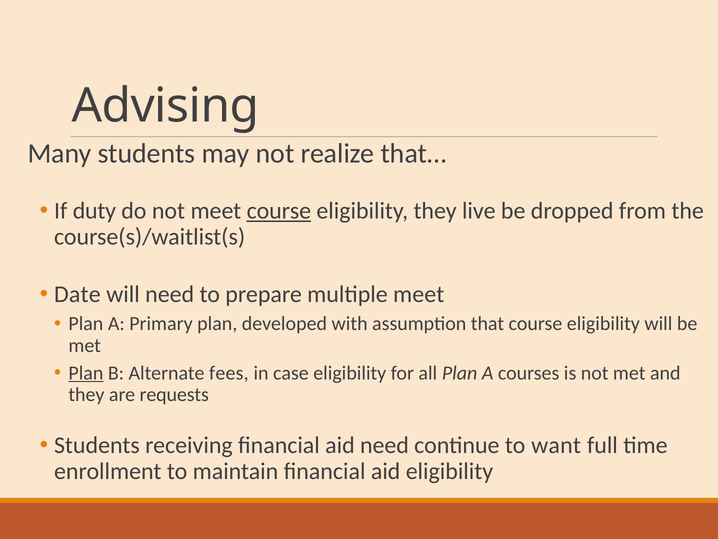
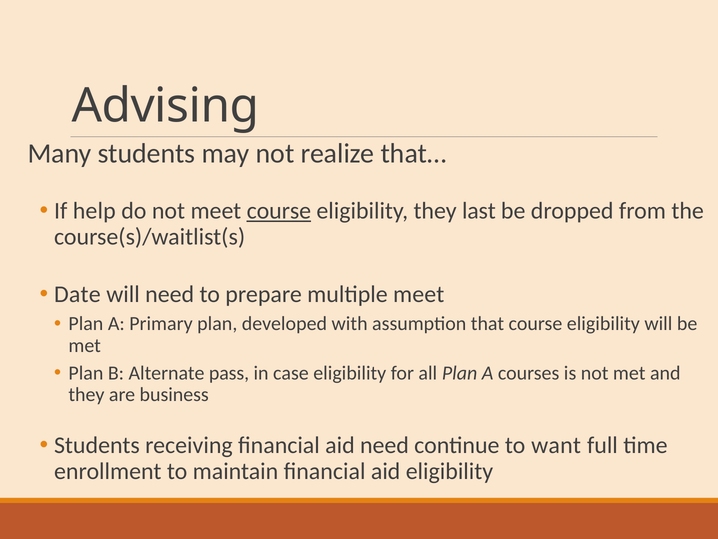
duty: duty -> help
live: live -> last
Plan at (86, 373) underline: present -> none
fees: fees -> pass
requests: requests -> business
